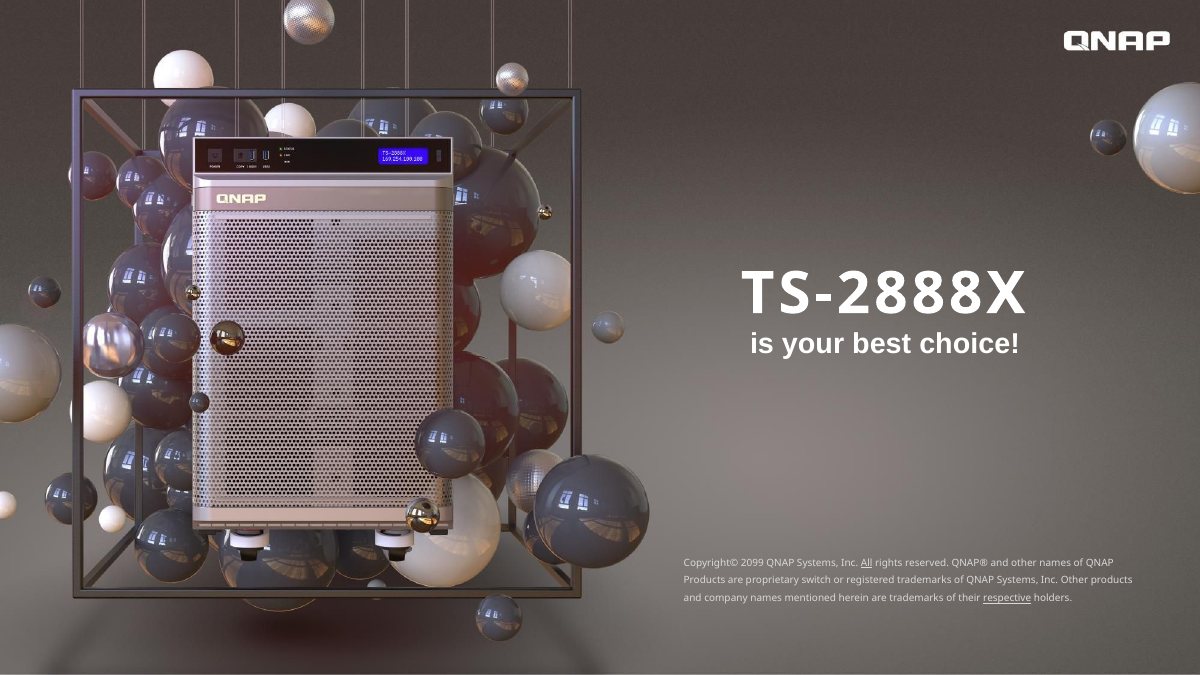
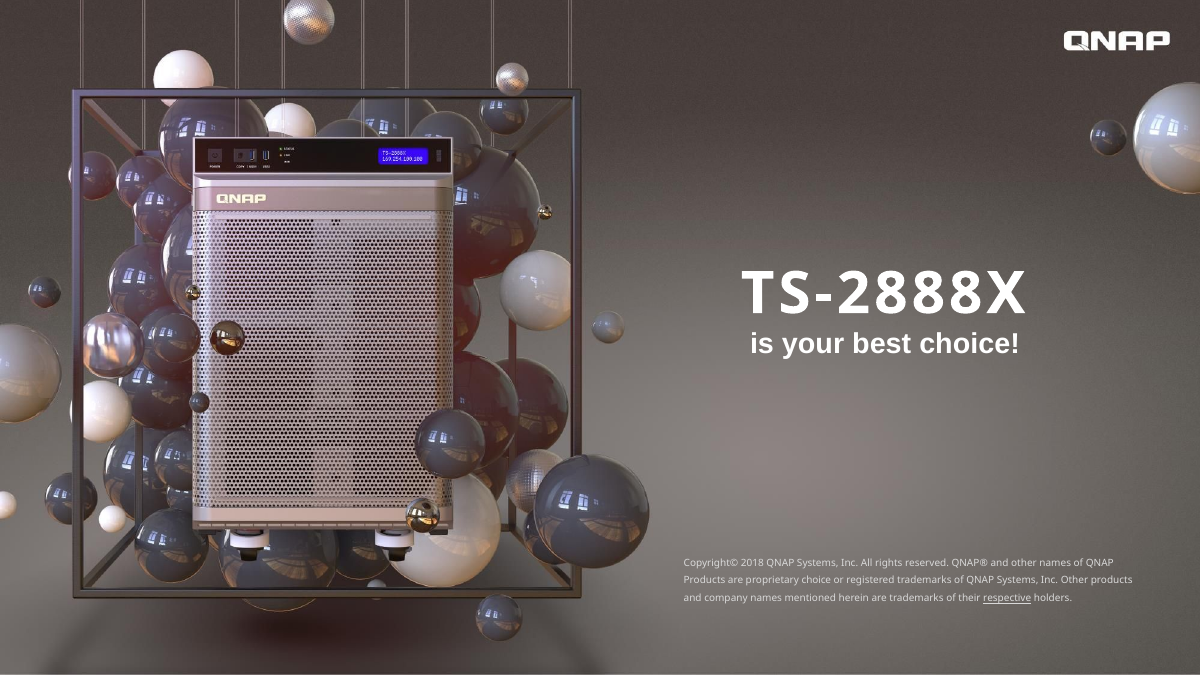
2099: 2099 -> 2018
All underline: present -> none
proprietary switch: switch -> choice
